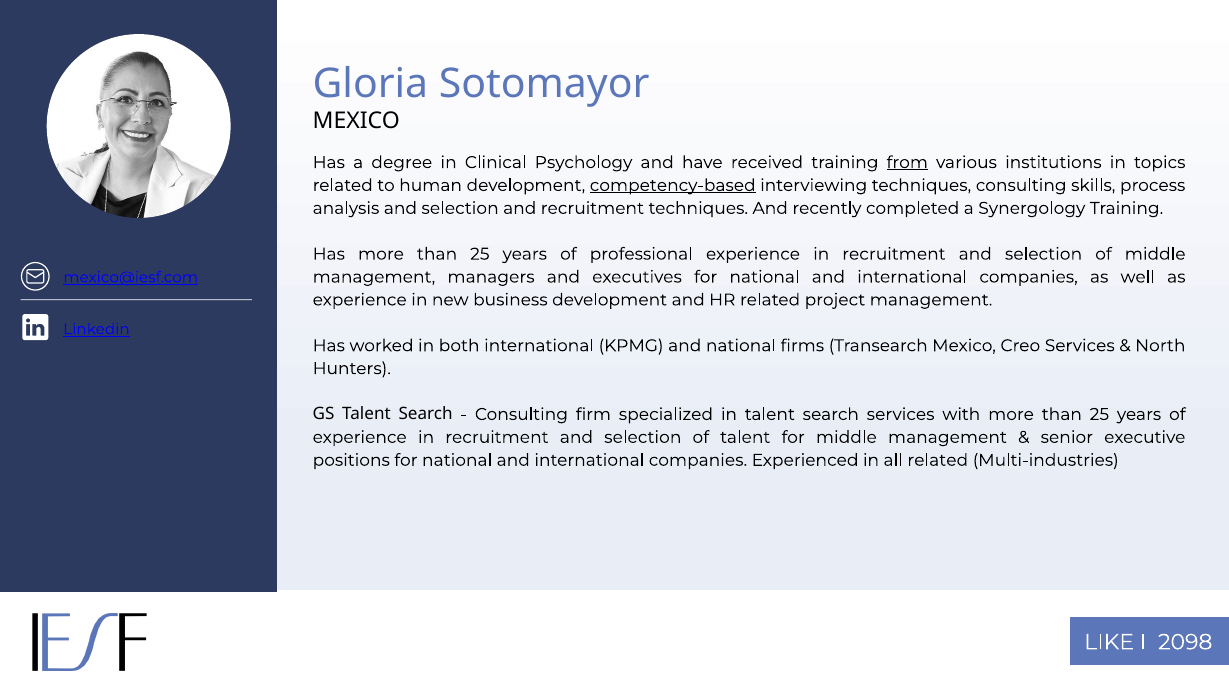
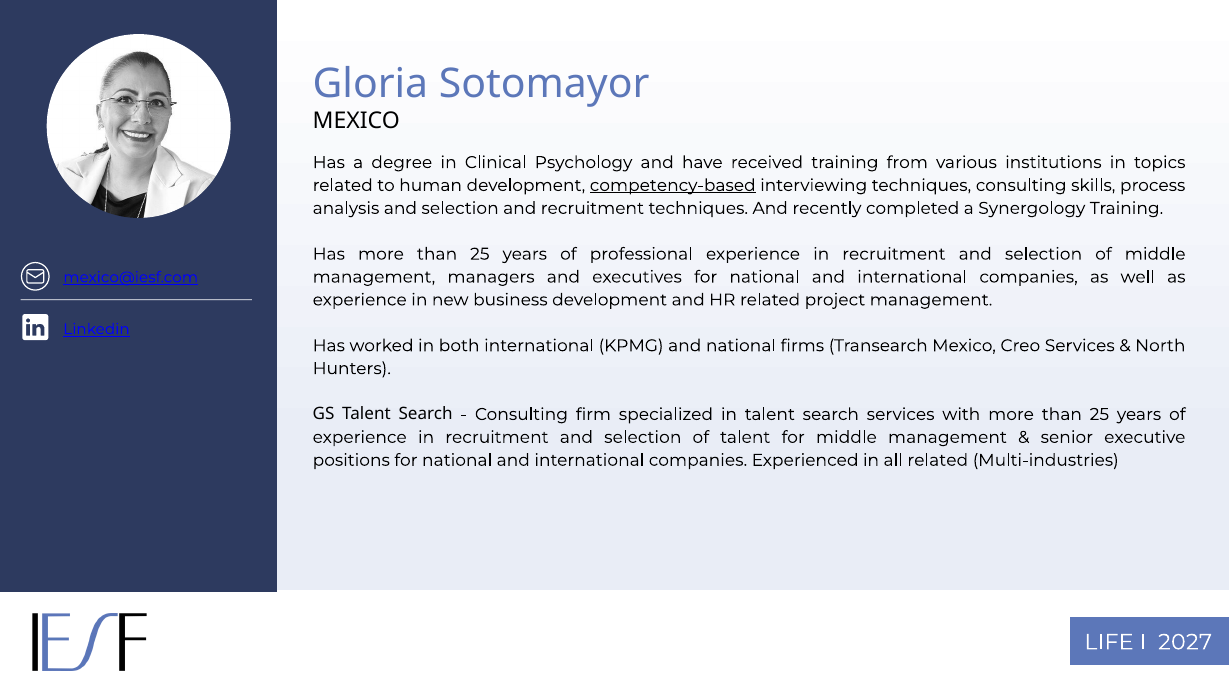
from underline: present -> none
LIKE: LIKE -> LIFE
2098: 2098 -> 2027
